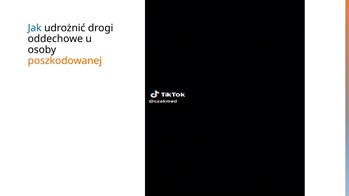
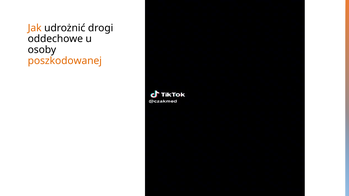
Jak colour: blue -> orange
